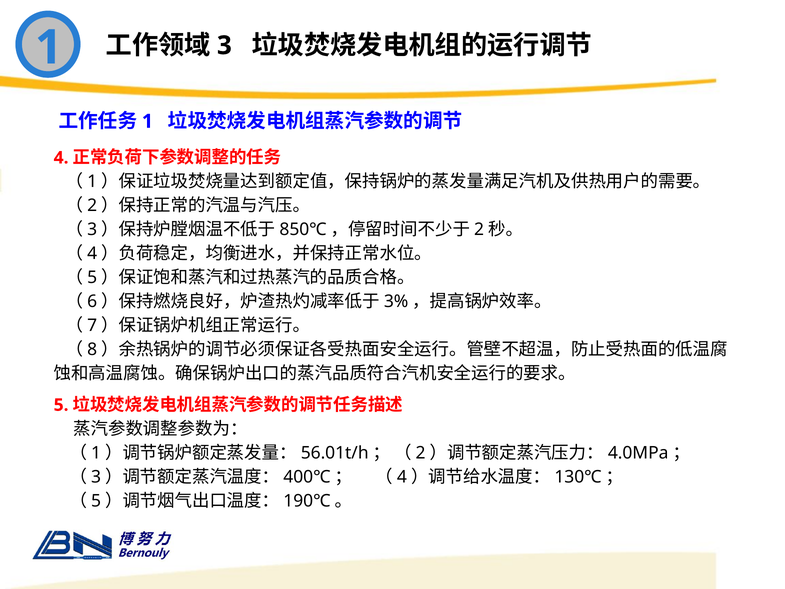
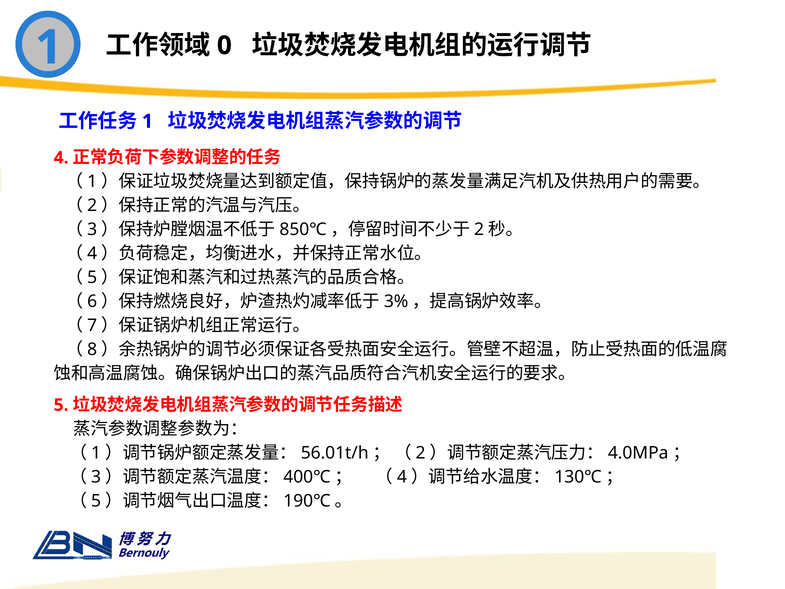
3: 3 -> 0
